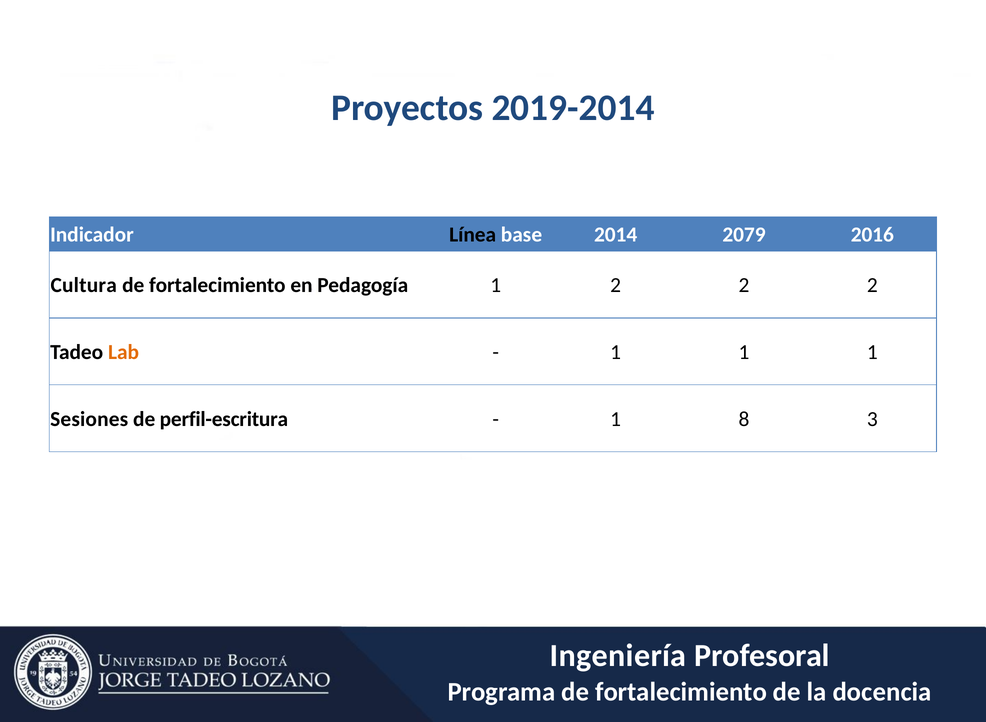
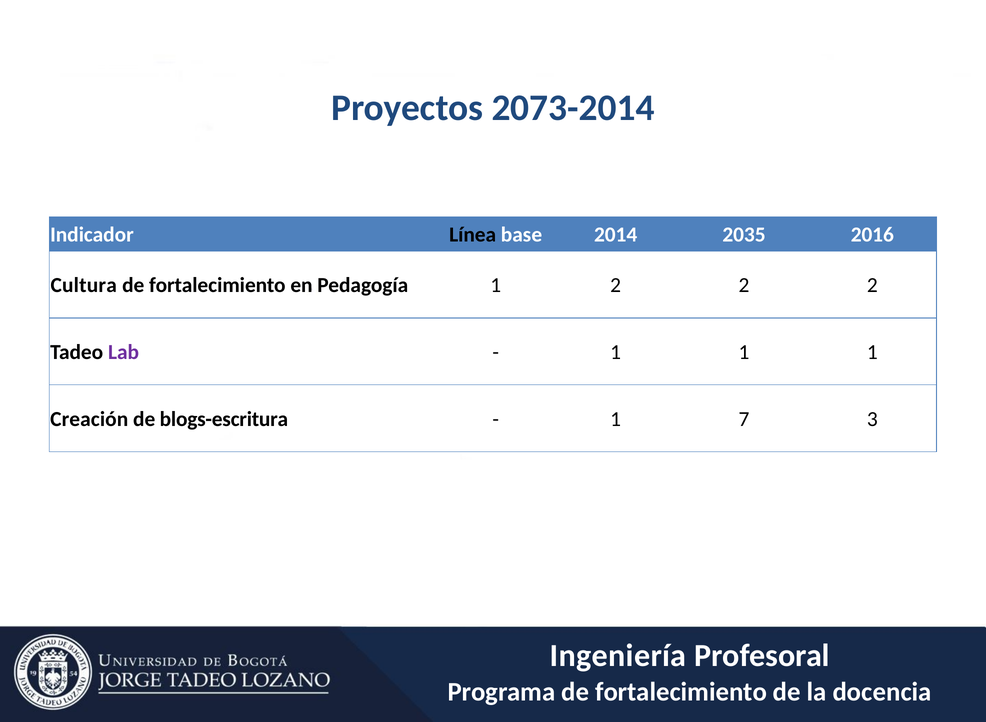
2019-2014: 2019-2014 -> 2073-2014
2079: 2079 -> 2035
Lab colour: orange -> purple
Sesiones: Sesiones -> Creación
perfil-escritura: perfil-escritura -> blogs-escritura
8: 8 -> 7
